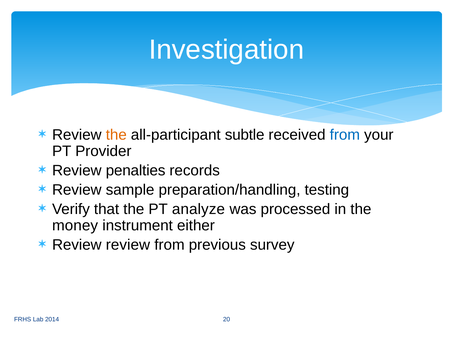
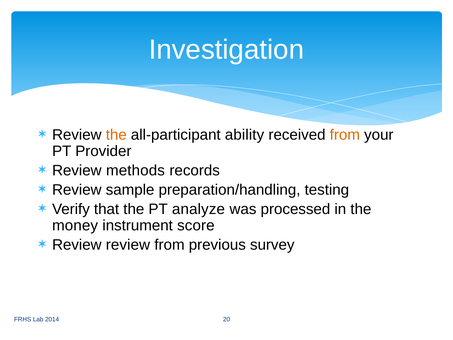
subtle: subtle -> ability
from at (345, 135) colour: blue -> orange
penalties: penalties -> methods
either: either -> score
